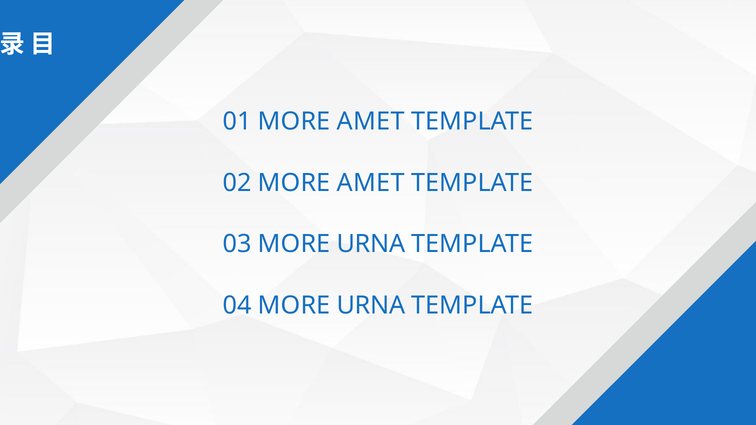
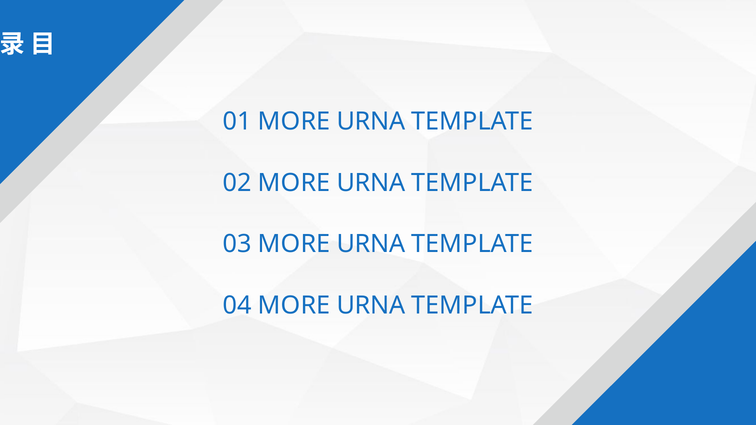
01 MORE AMET: AMET -> URNA
02 MORE AMET: AMET -> URNA
